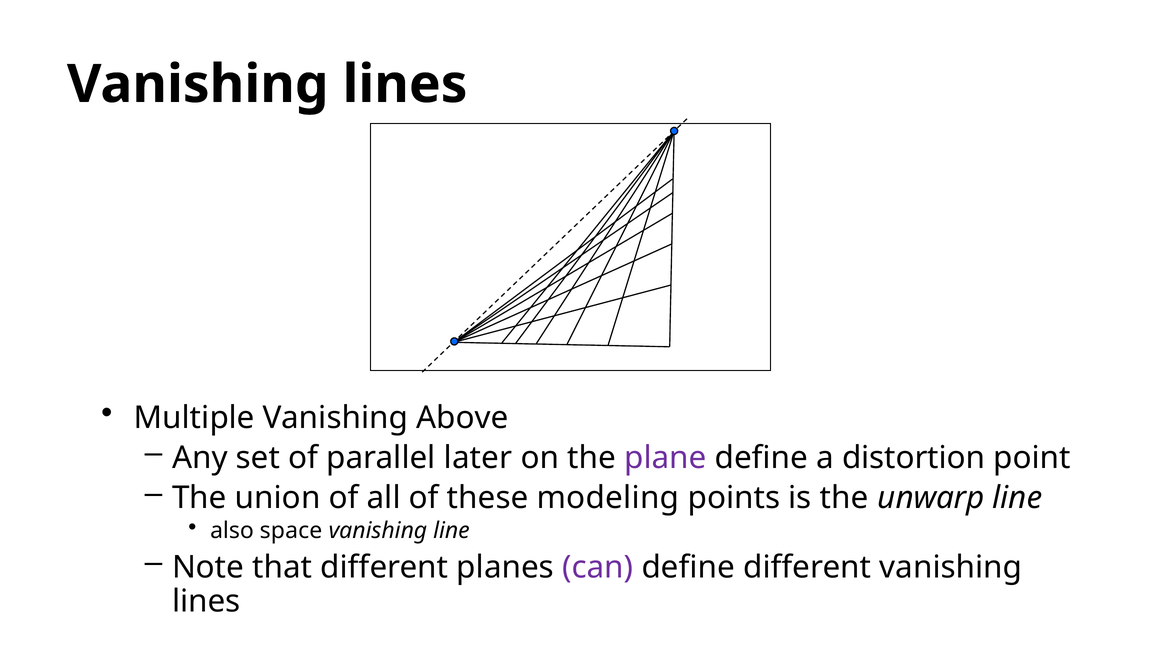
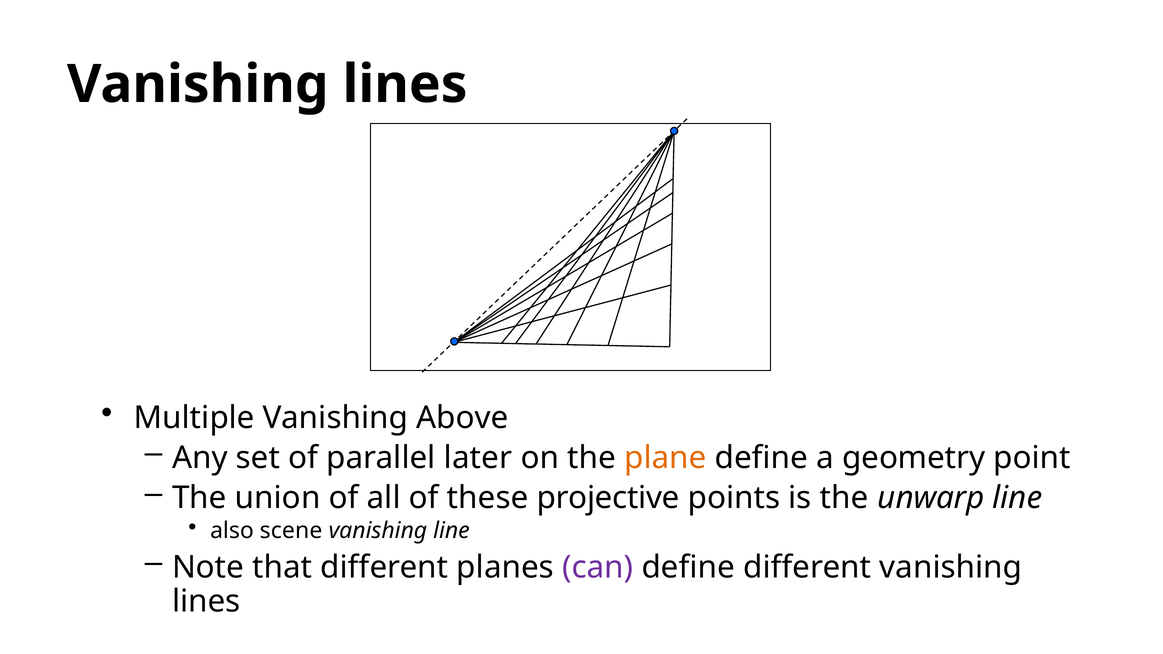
plane colour: purple -> orange
distortion: distortion -> geometry
modeling: modeling -> projective
space: space -> scene
